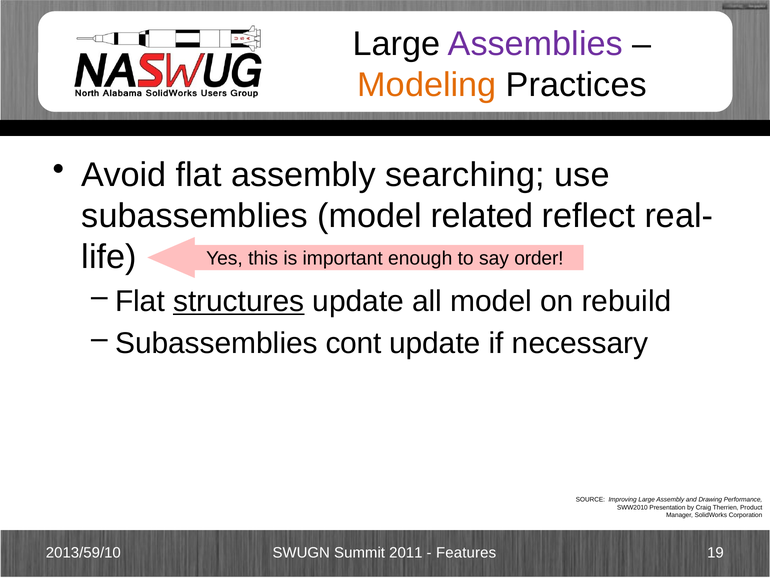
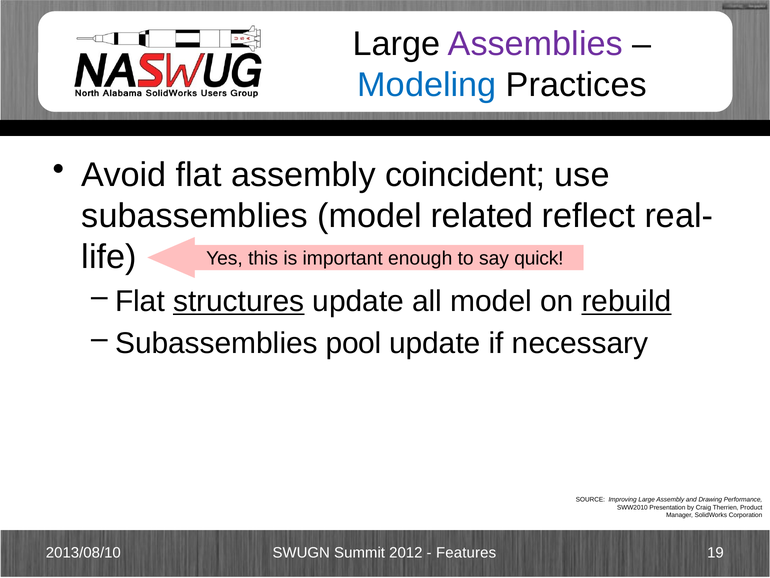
Modeling colour: orange -> blue
searching: searching -> coincident
order: order -> quick
rebuild underline: none -> present
cont: cont -> pool
2013/59/10: 2013/59/10 -> 2013/08/10
2011: 2011 -> 2012
